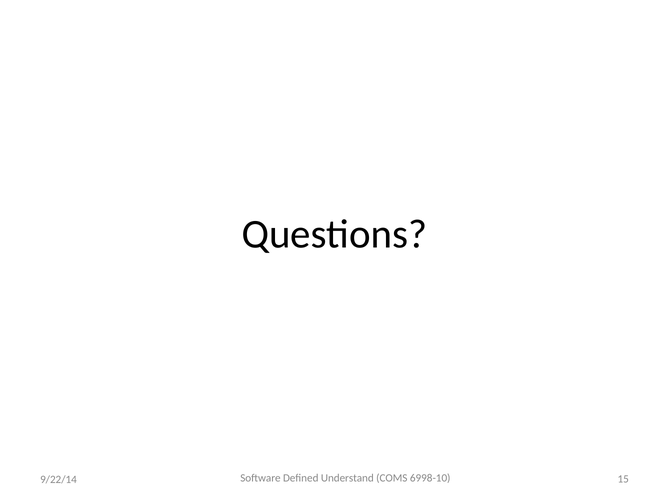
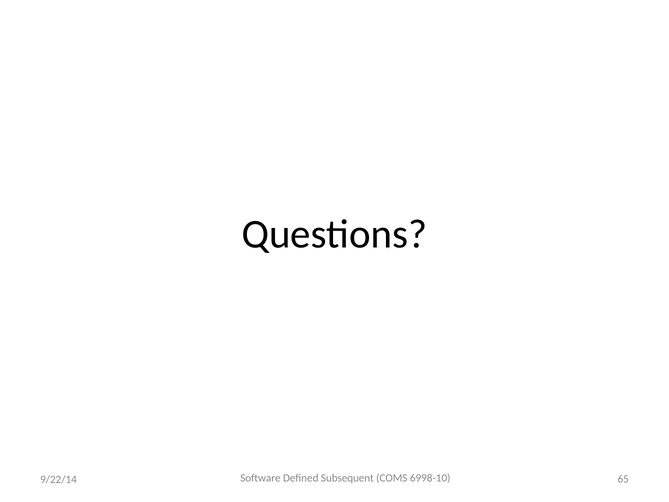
Understand: Understand -> Subsequent
15: 15 -> 65
